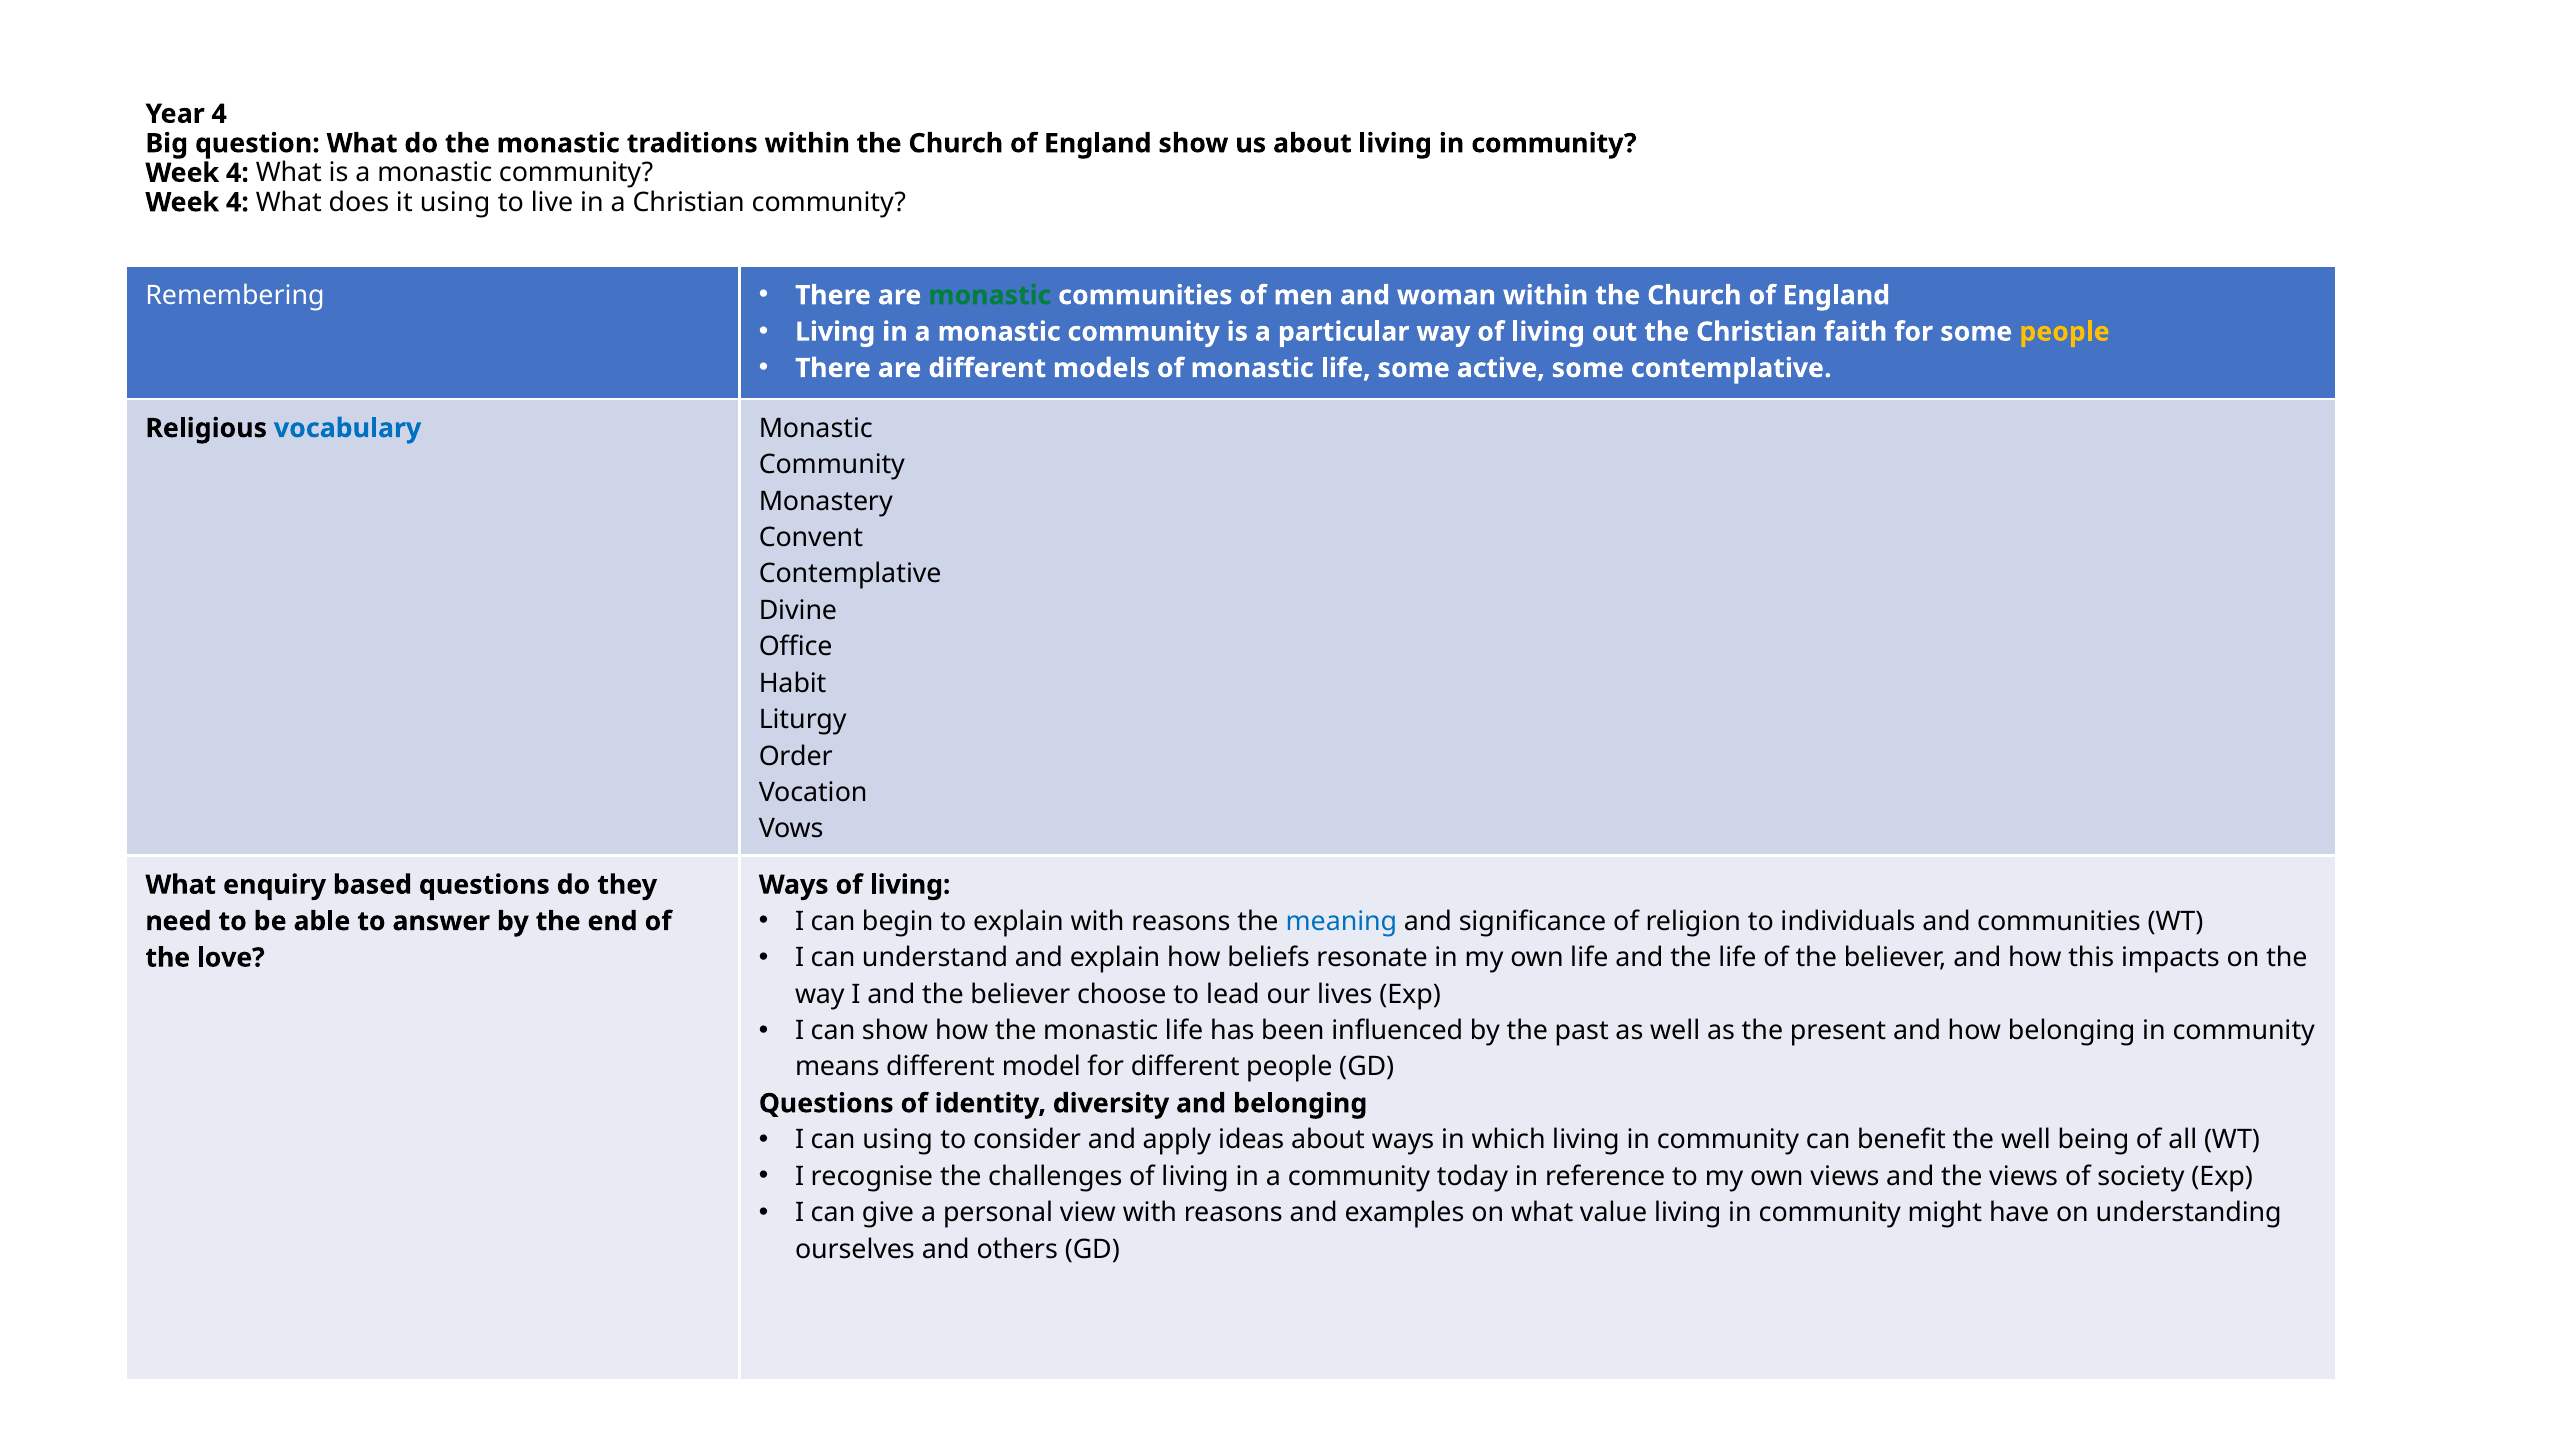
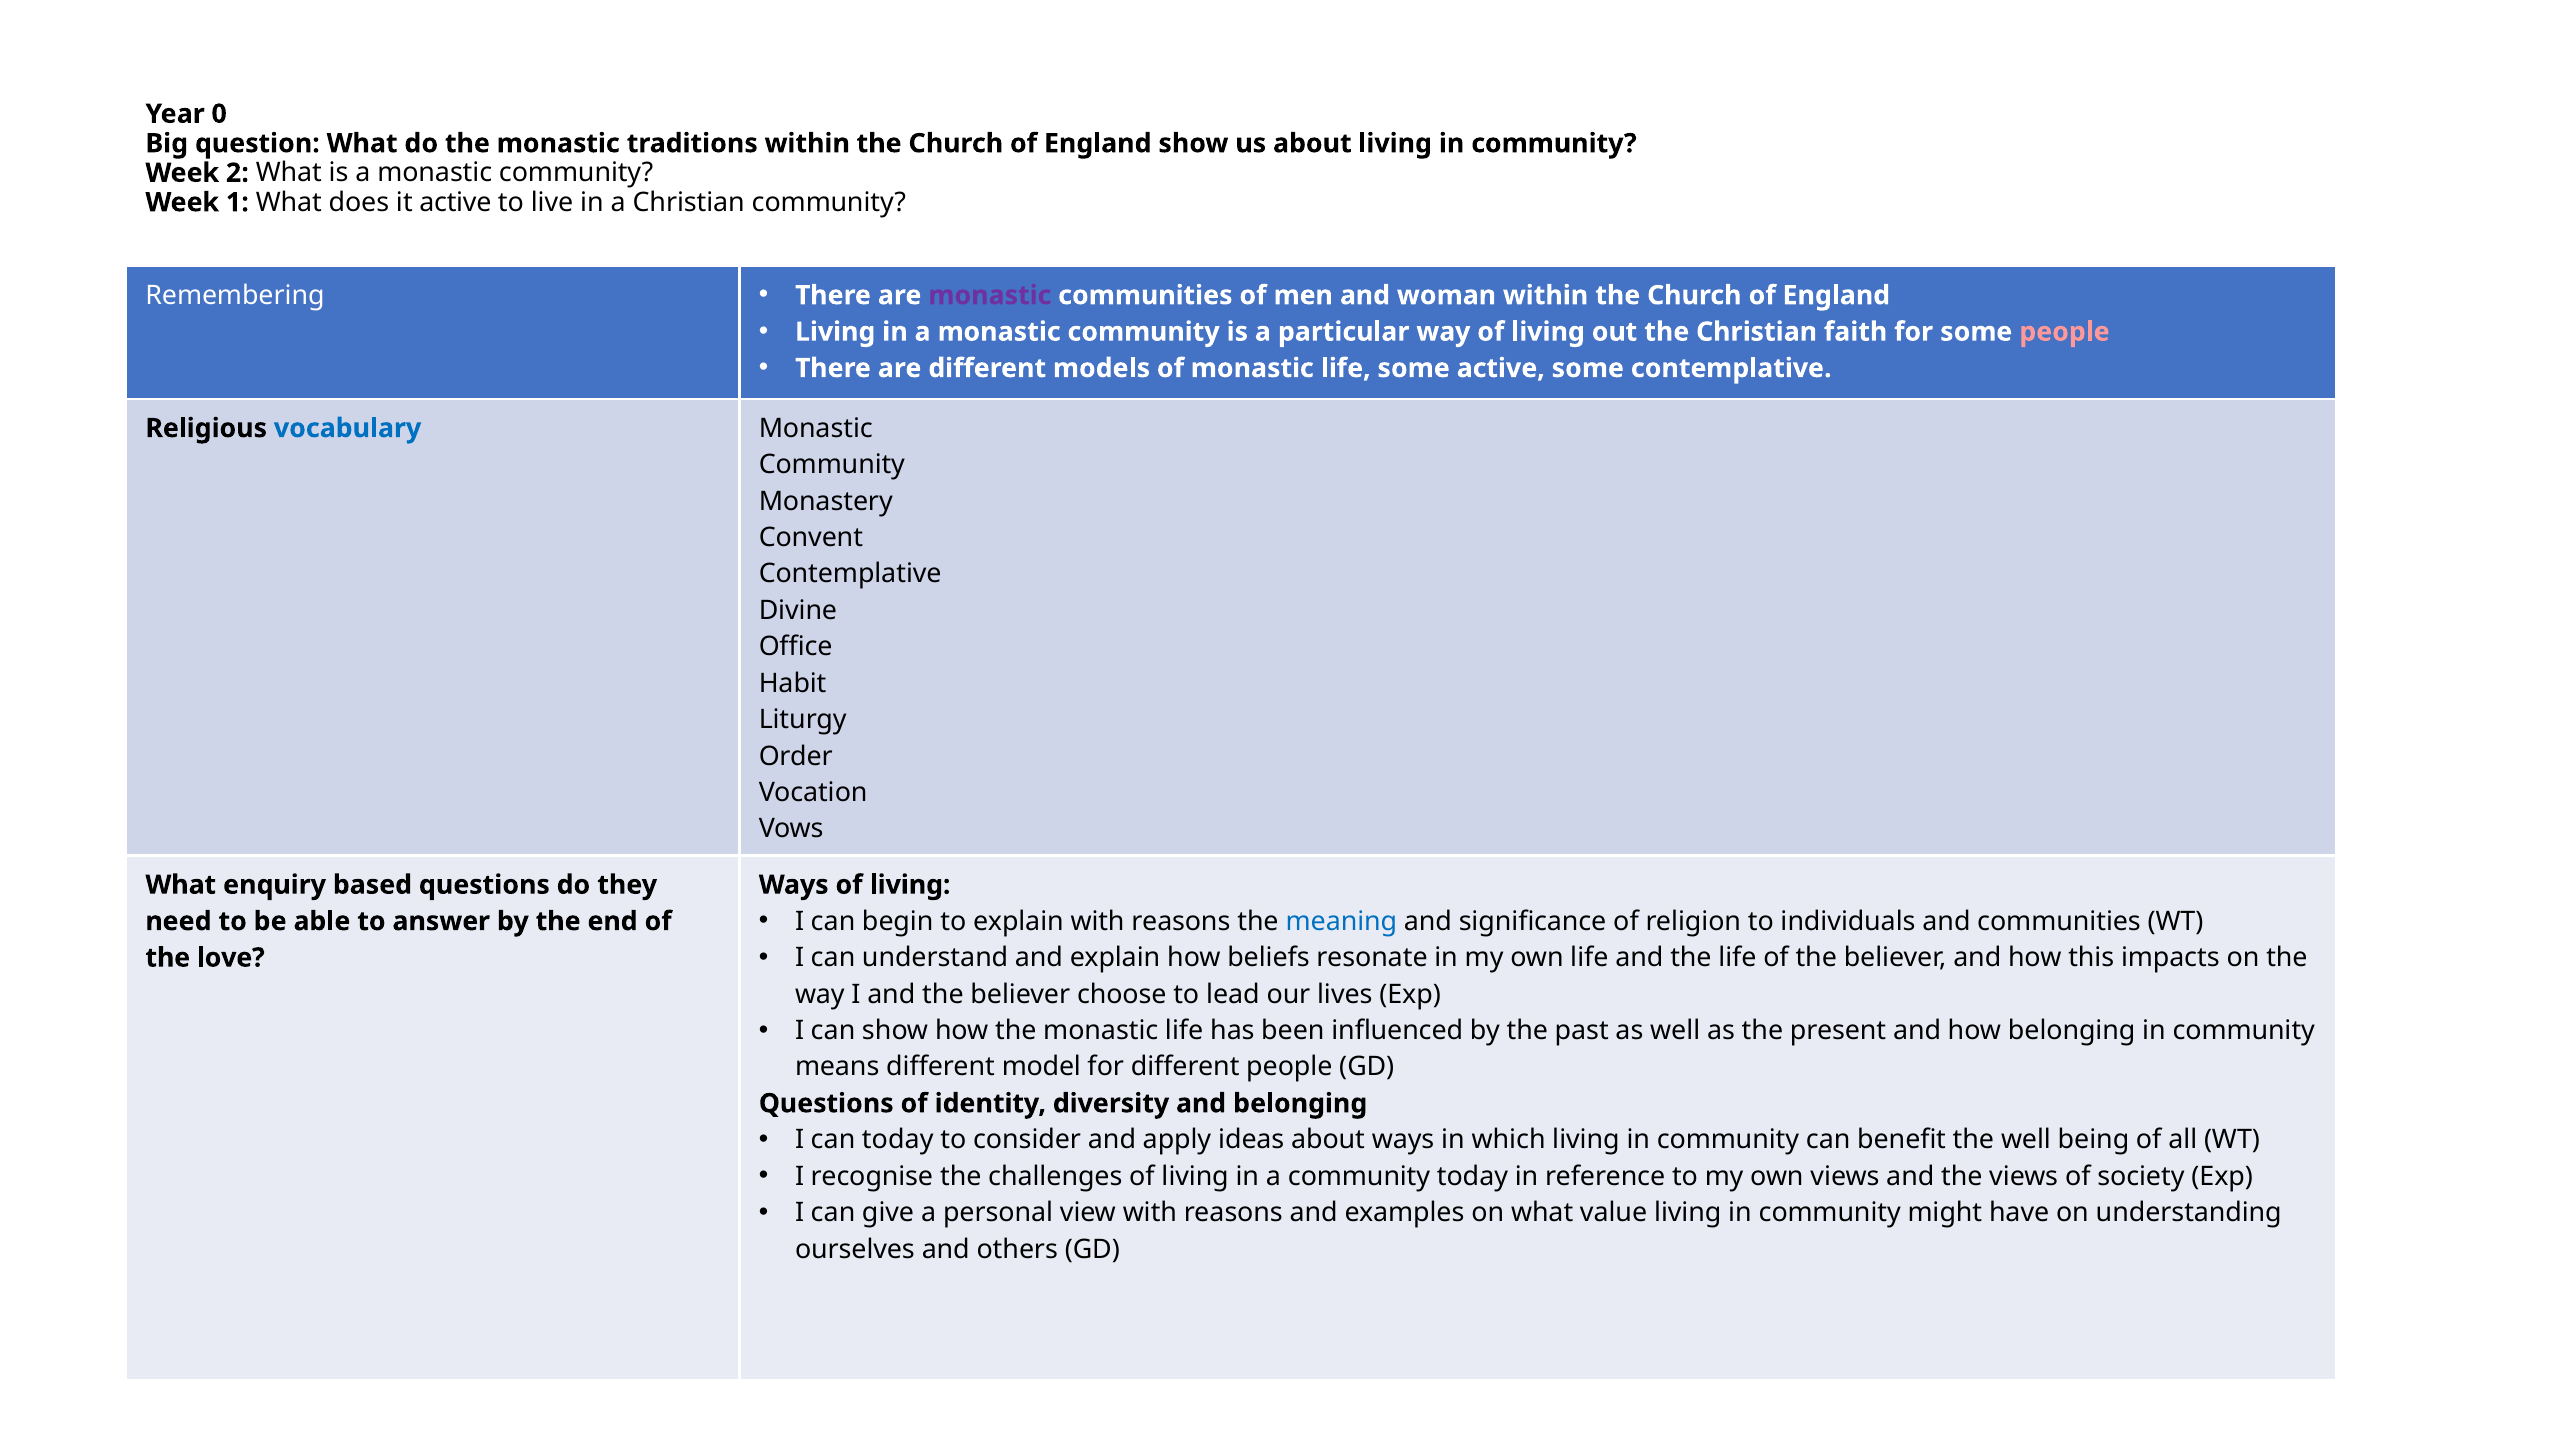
Year 4: 4 -> 0
4 at (237, 173): 4 -> 2
4 at (237, 202): 4 -> 1
it using: using -> active
monastic at (990, 295) colour: green -> purple
people at (2065, 332) colour: yellow -> pink
can using: using -> today
